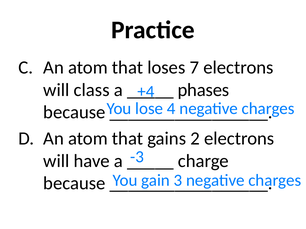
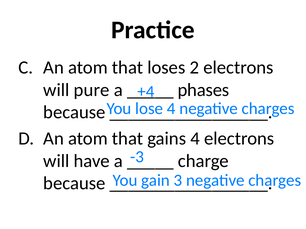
7: 7 -> 2
class: class -> pure
gains 2: 2 -> 4
